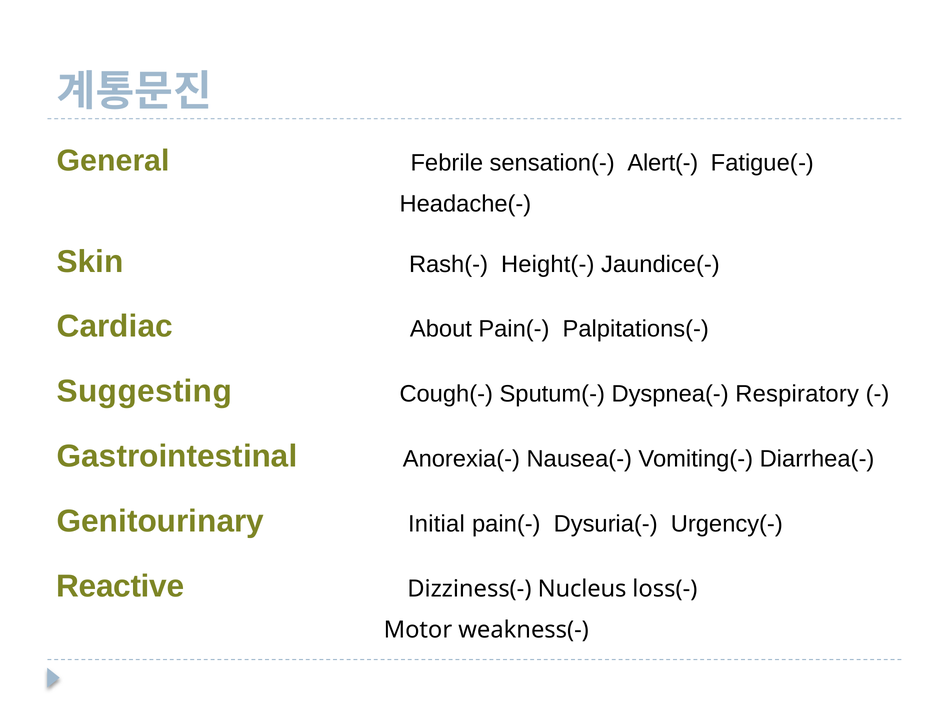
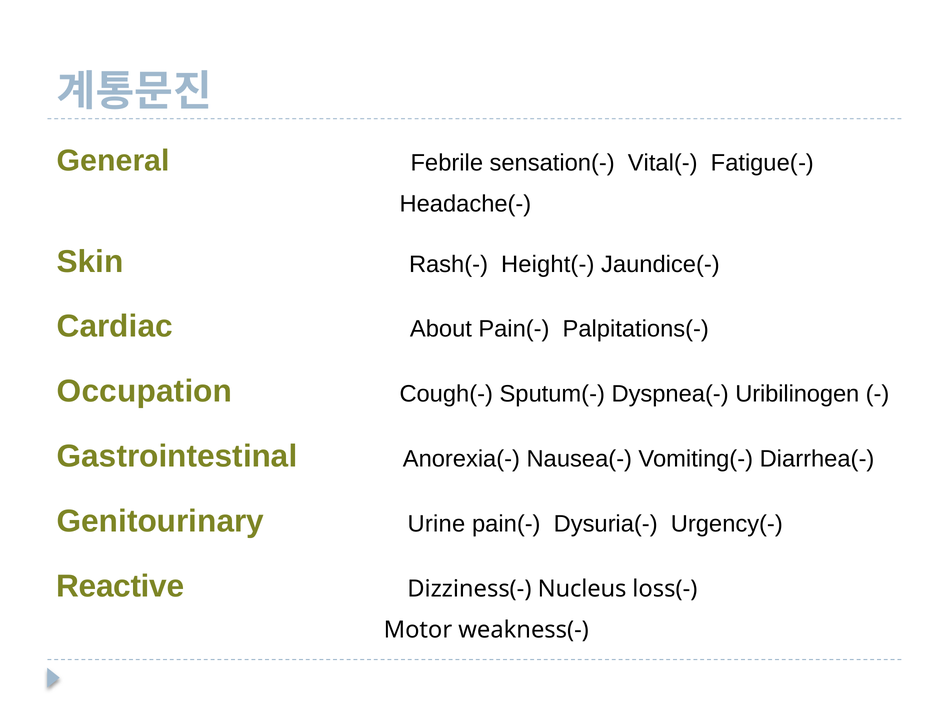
Alert(-: Alert(- -> Vital(-
Suggesting: Suggesting -> Occupation
Respiratory: Respiratory -> Uribilinogen
Initial: Initial -> Urine
